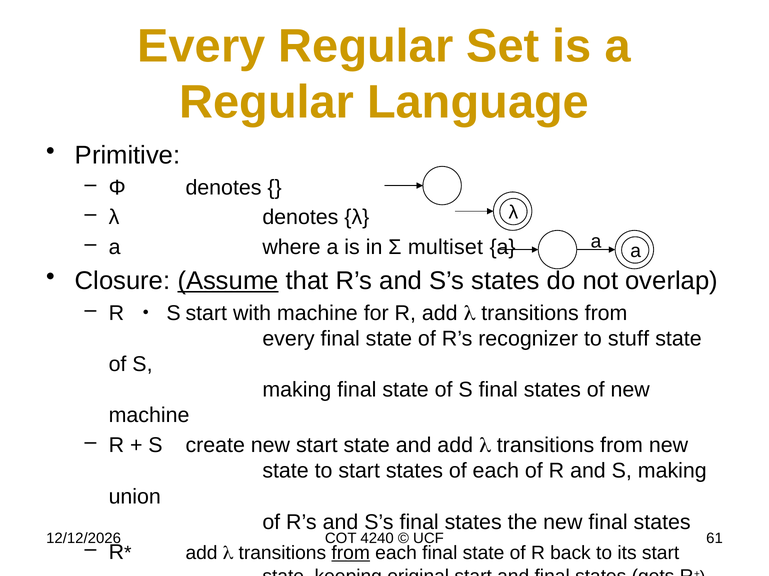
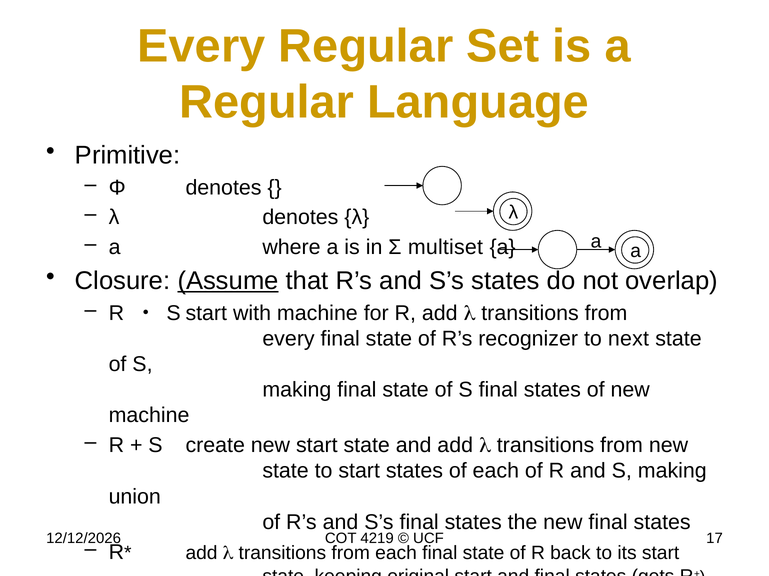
stuff: stuff -> next
4240: 4240 -> 4219
61: 61 -> 17
from at (351, 553) underline: present -> none
